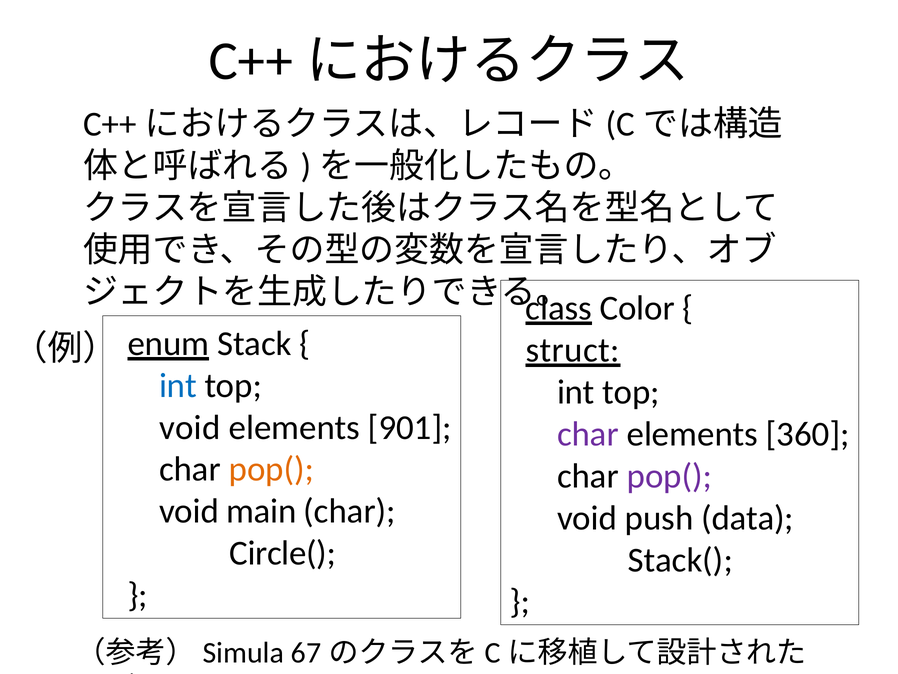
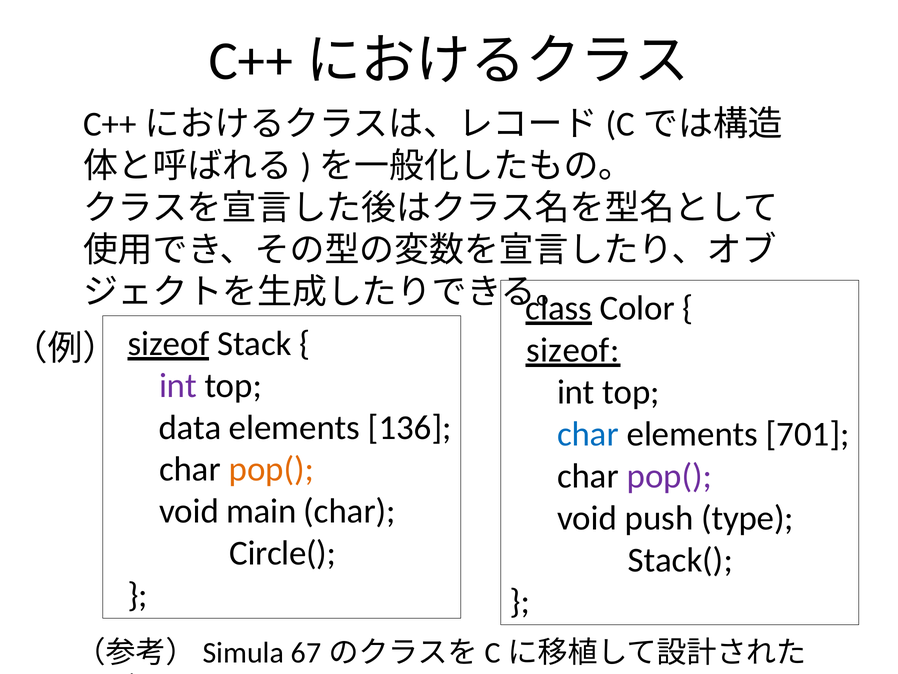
enum at (168, 343): enum -> sizeof
struct at (573, 350): struct -> sizeof
int at (178, 385) colour: blue -> purple
void at (190, 427): void -> data
901: 901 -> 136
char at (588, 434) colour: purple -> blue
360: 360 -> 701
data: data -> type
